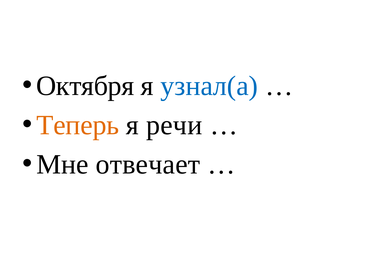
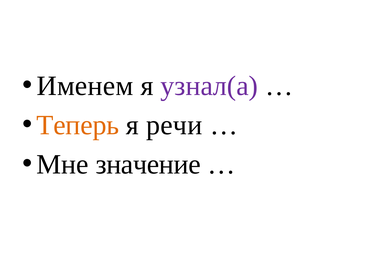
Октября: Октября -> Именем
узнал(а colour: blue -> purple
отвечает: отвечает -> значение
